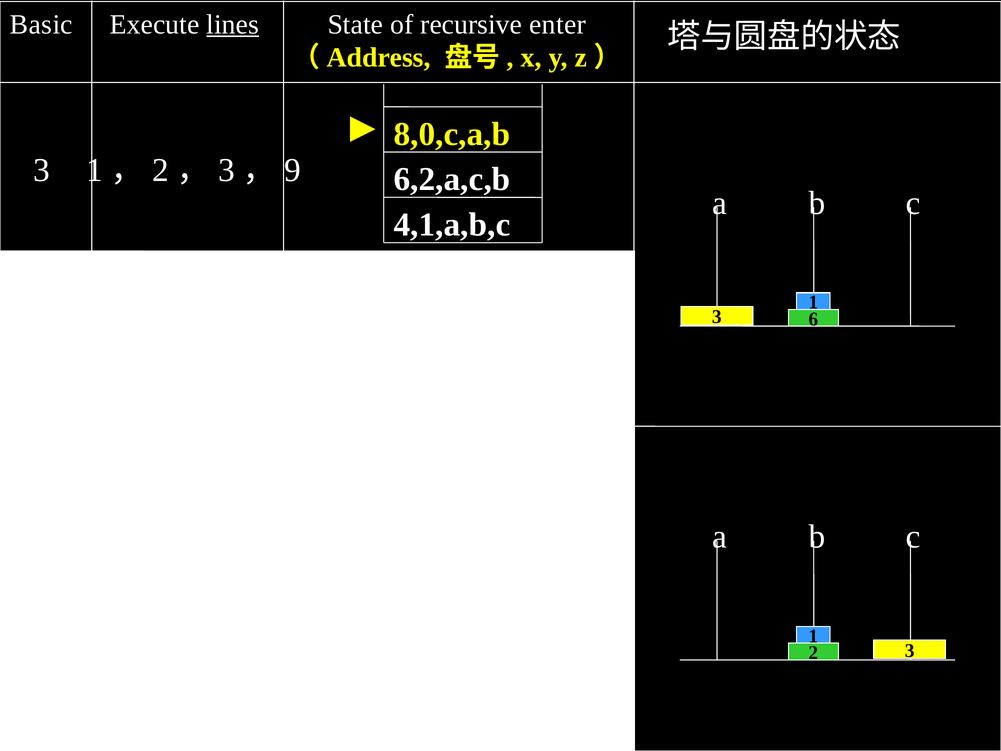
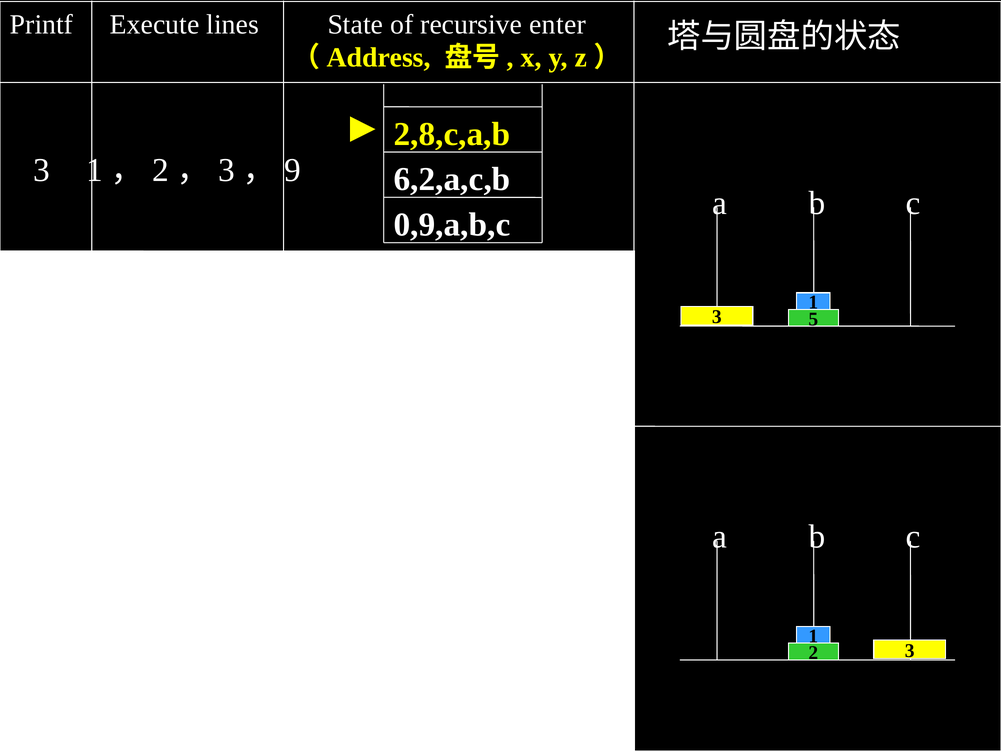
Basic: Basic -> Printf
lines underline: present -> none
8,0,c,a,b: 8,0,c,a,b -> 2,8,c,a,b
4,1,a,b,c: 4,1,a,b,c -> 0,9,a,b,c
6: 6 -> 5
